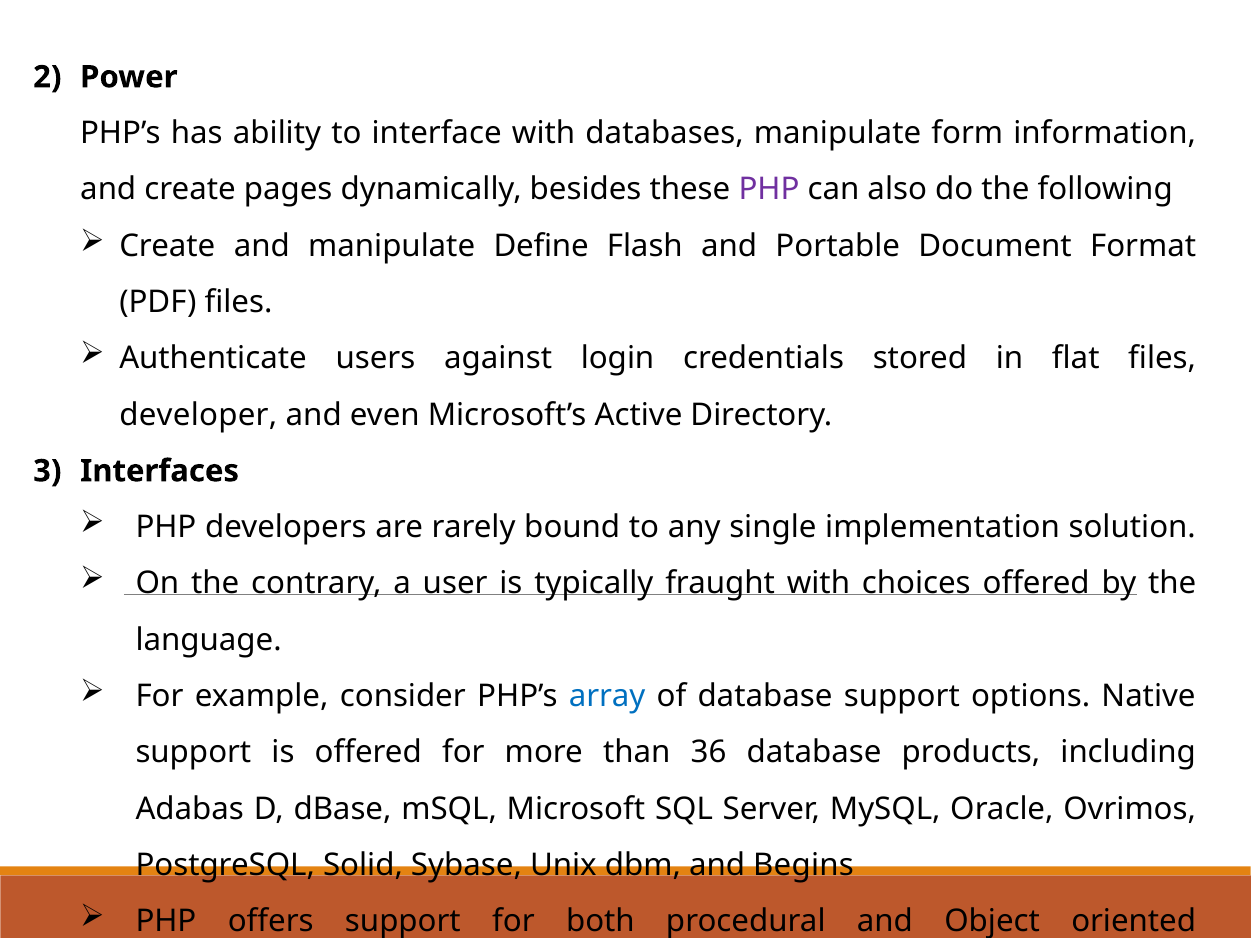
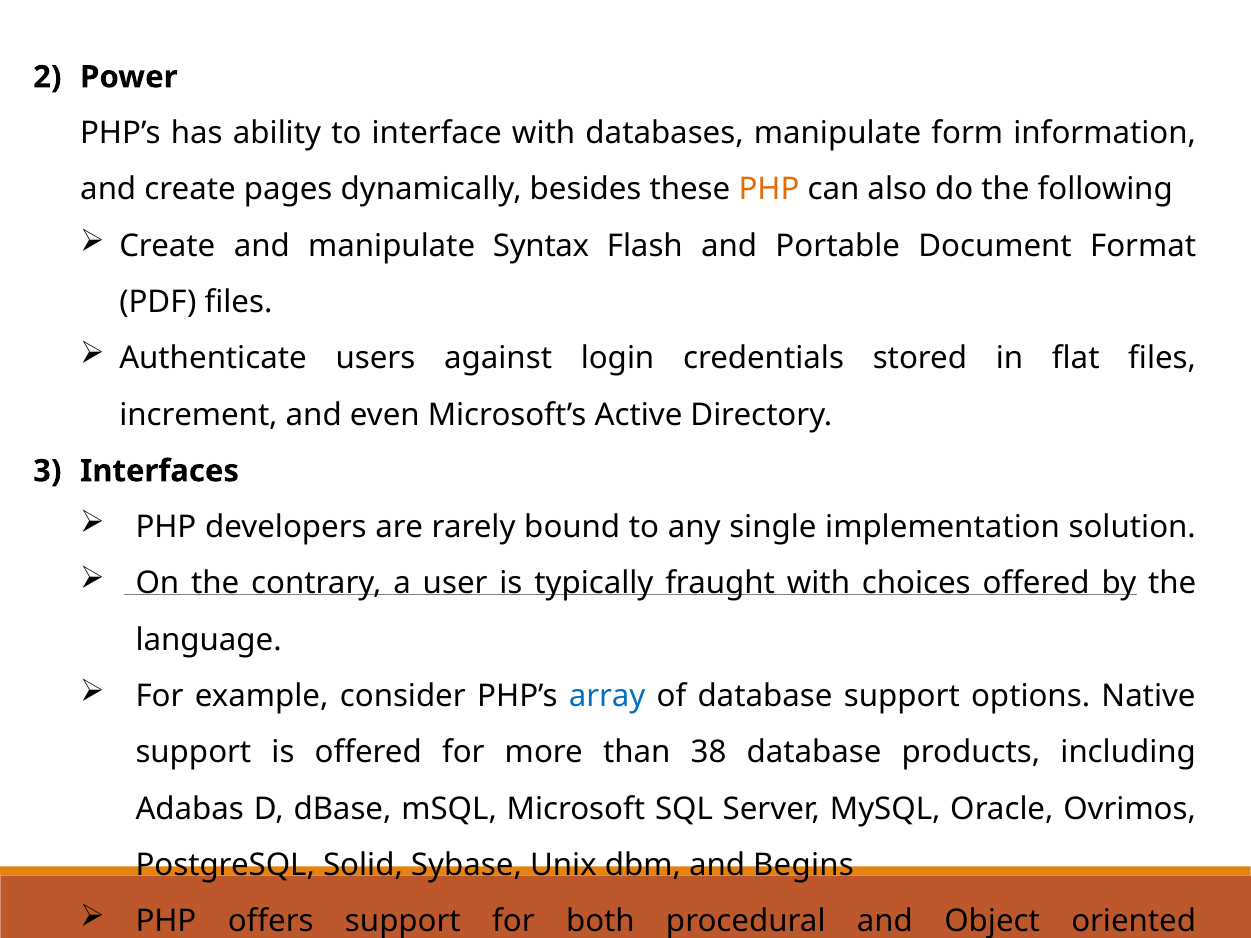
PHP at (769, 190) colour: purple -> orange
Define: Define -> Syntax
developer: developer -> increment
36: 36 -> 38
